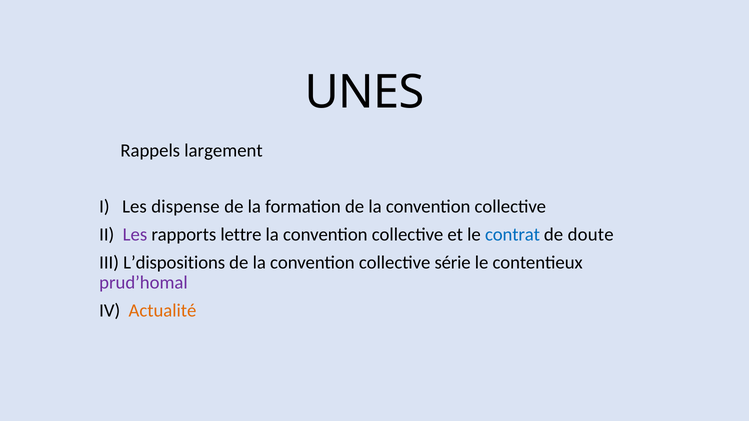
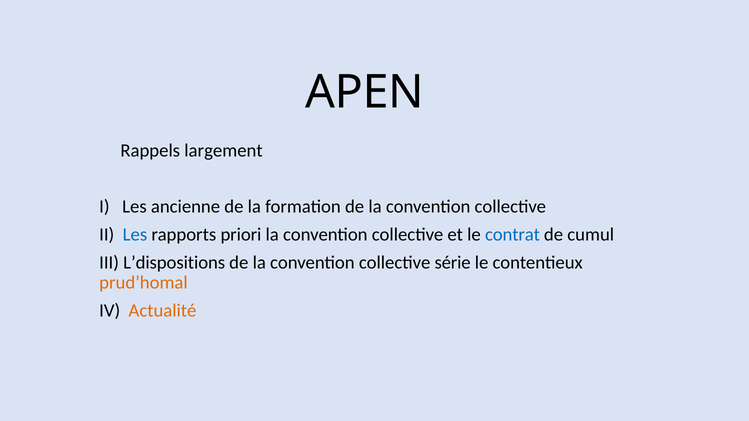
UNES: UNES -> APEN
dispense: dispense -> ancienne
Les at (135, 235) colour: purple -> blue
lettre: lettre -> priori
doute: doute -> cumul
prud’homal colour: purple -> orange
